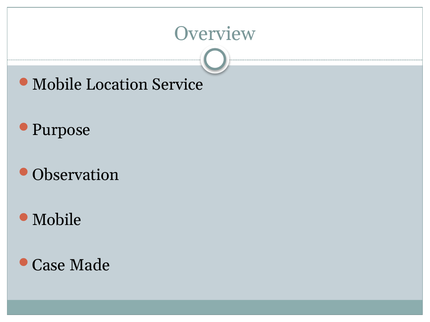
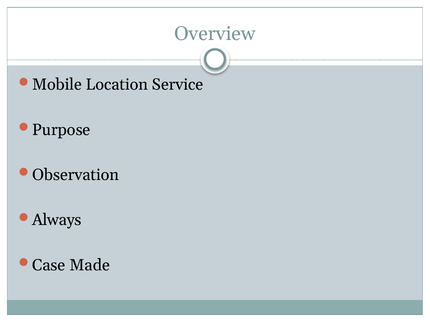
Mobile at (57, 220): Mobile -> Always
